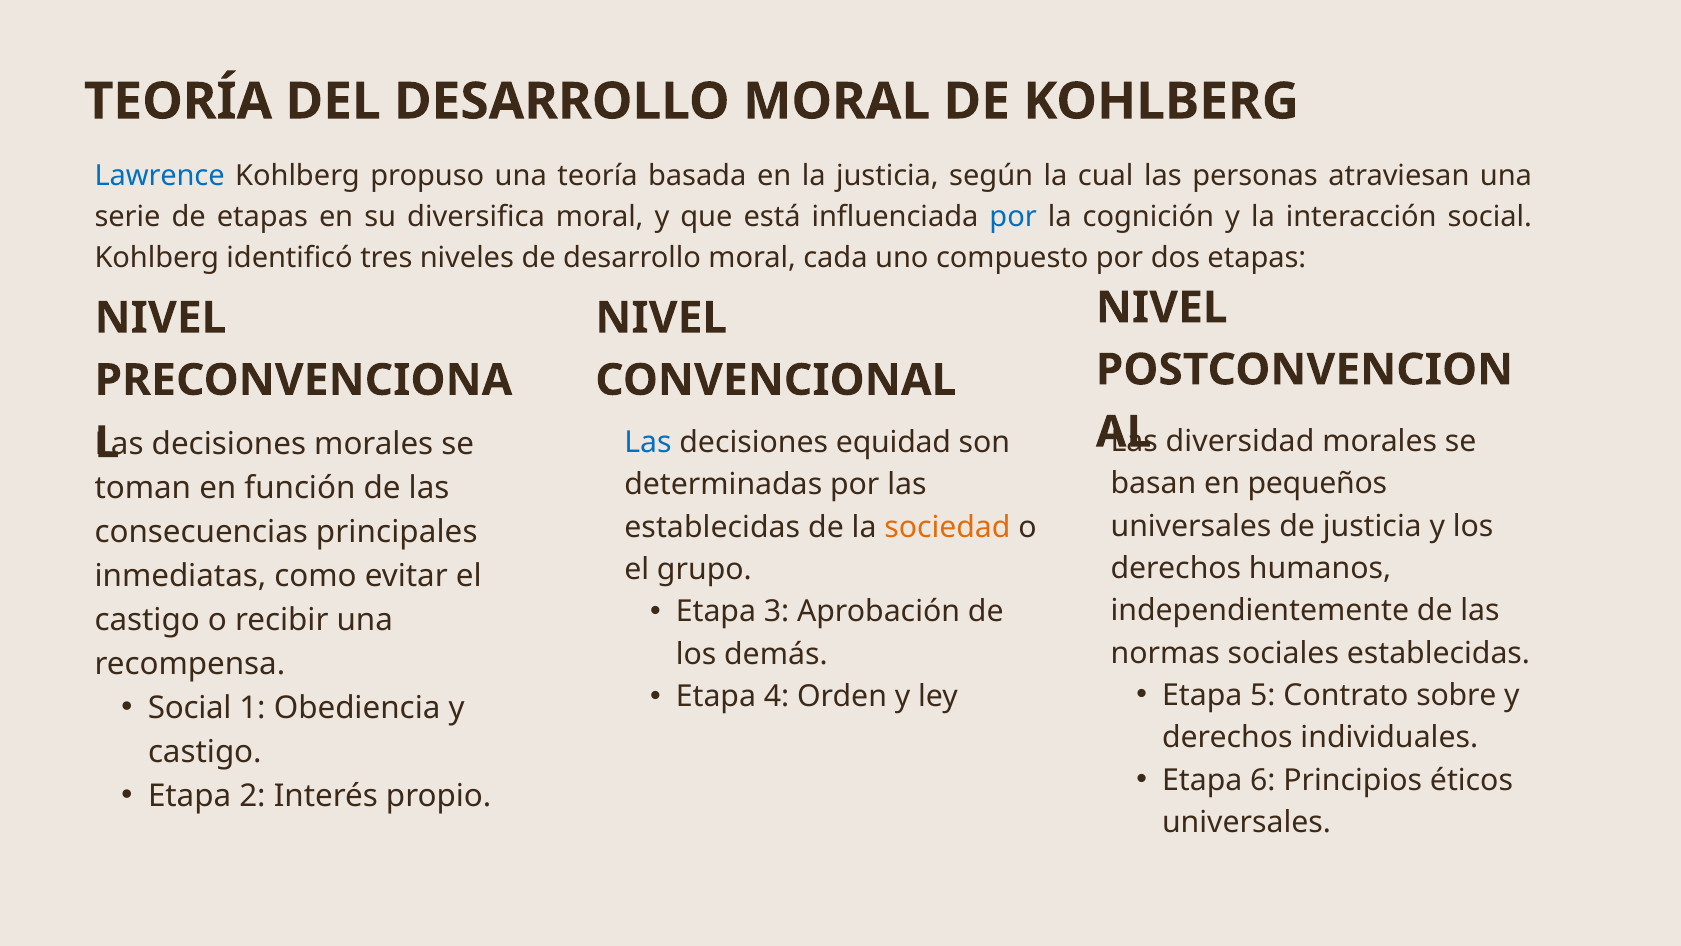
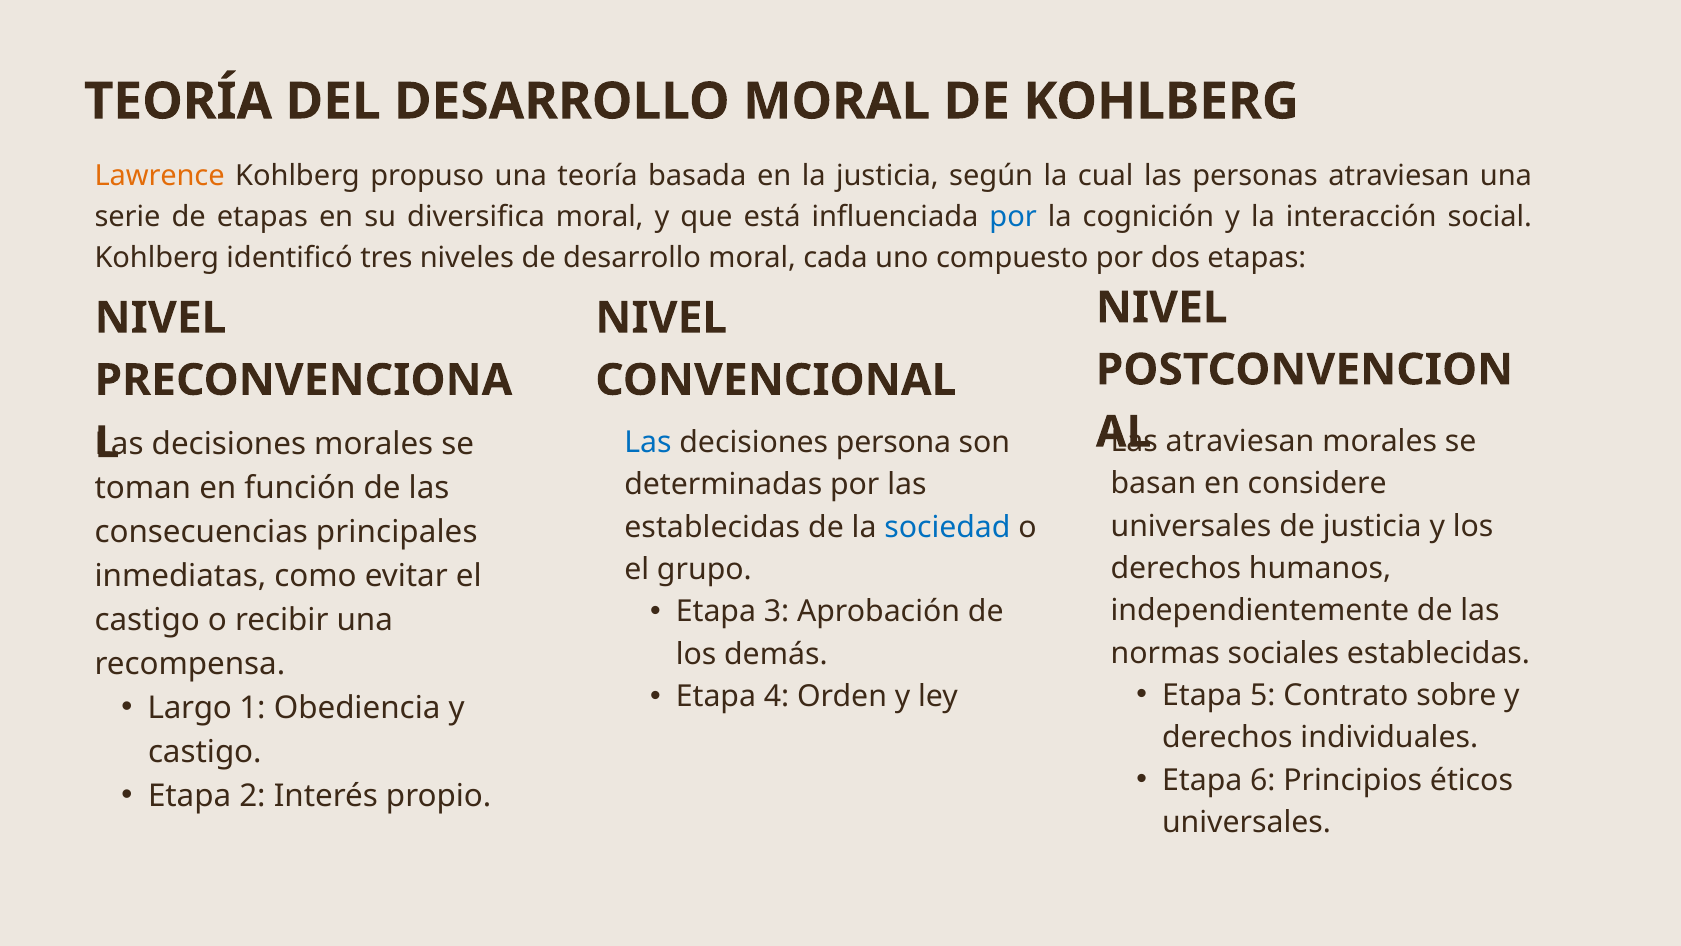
Lawrence colour: blue -> orange
diversidad at (1240, 441): diversidad -> atraviesan
equidad: equidad -> persona
pequeños: pequeños -> considere
sociedad colour: orange -> blue
Social at (190, 708): Social -> Largo
